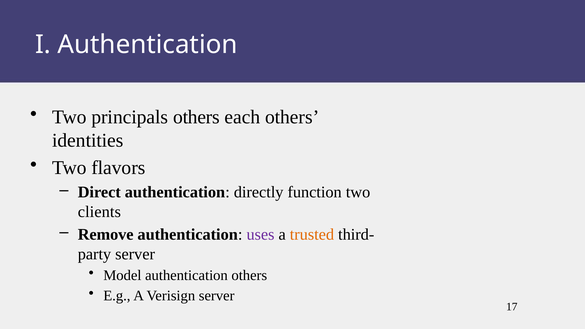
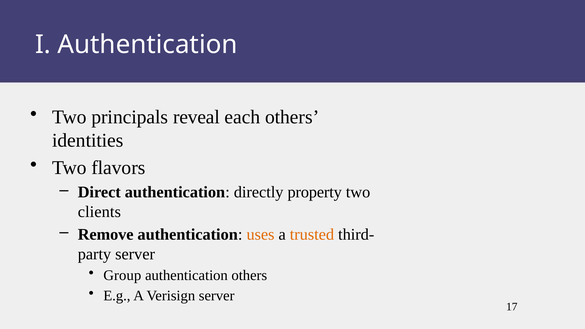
principals others: others -> reveal
function: function -> property
uses colour: purple -> orange
Model: Model -> Group
